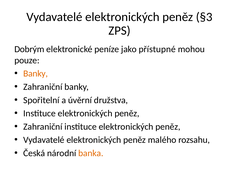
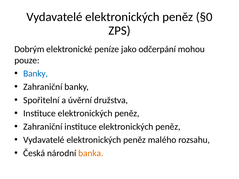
§3: §3 -> §0
přístupné: přístupné -> odčerpání
Banky at (36, 74) colour: orange -> blue
